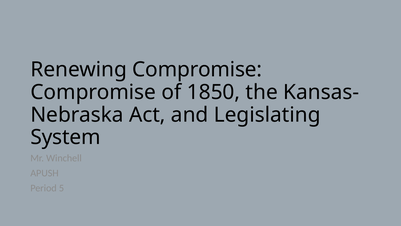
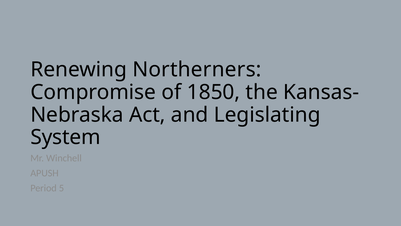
Renewing Compromise: Compromise -> Northerners
